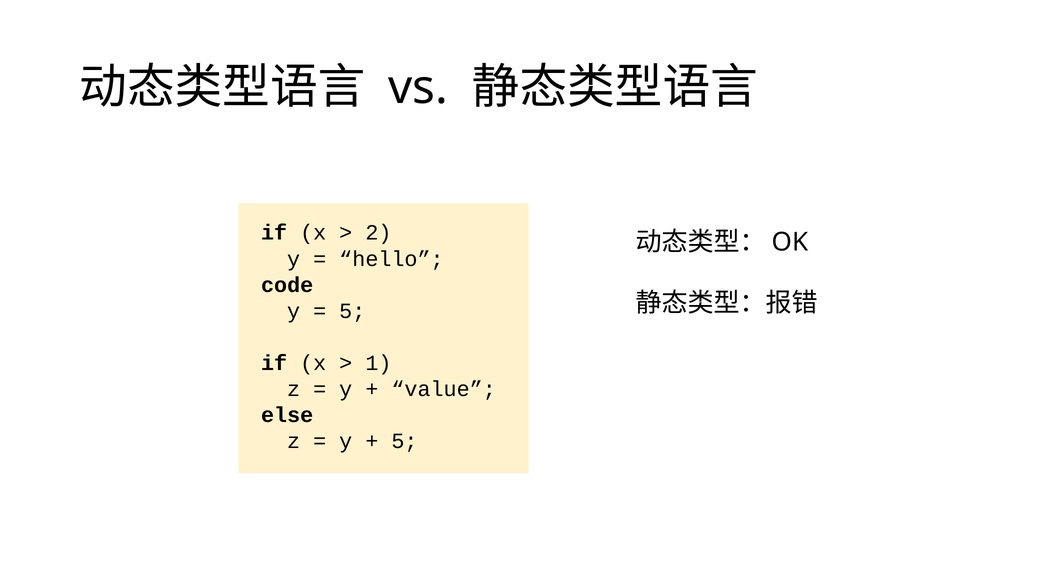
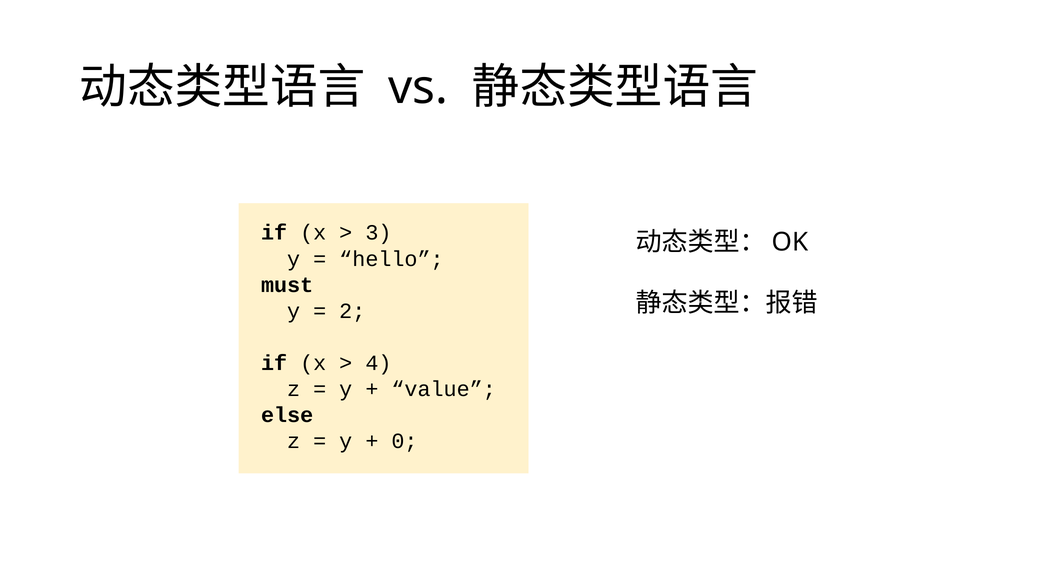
2: 2 -> 3
code: code -> must
5 at (352, 311): 5 -> 2
1: 1 -> 4
5 at (404, 441): 5 -> 0
